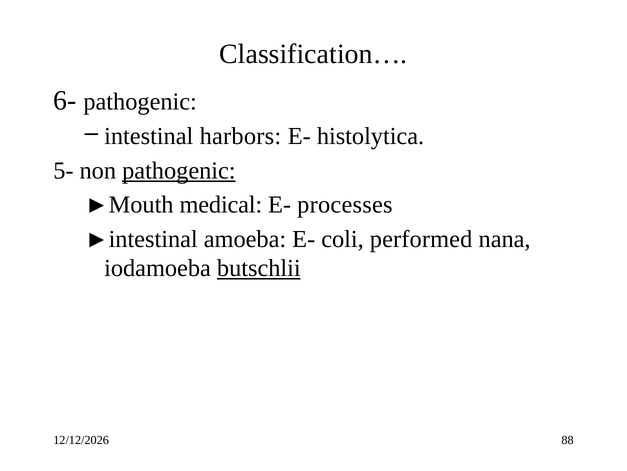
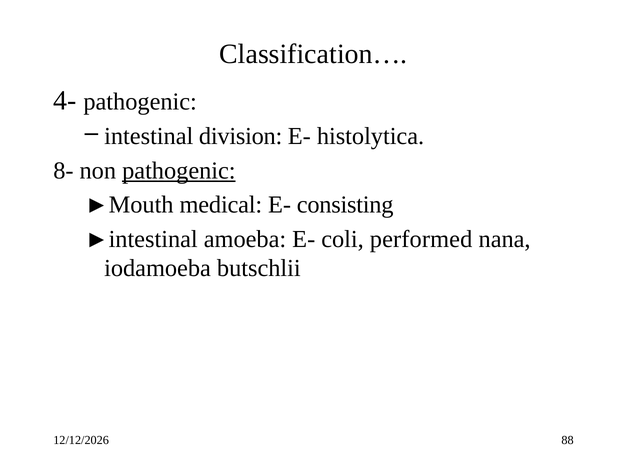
6-: 6- -> 4-
harbors: harbors -> division
5-: 5- -> 8-
processes: processes -> consisting
butschlii underline: present -> none
